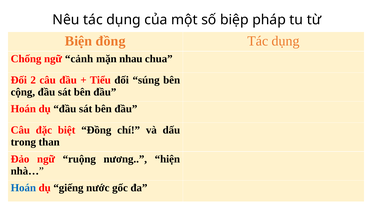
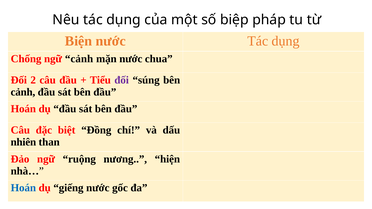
Biện đồng: đồng -> nước
mặn nhau: nhau -> nước
đối at (122, 80) colour: black -> purple
cộng at (23, 92): cộng -> cảnh
trong: trong -> nhiên
